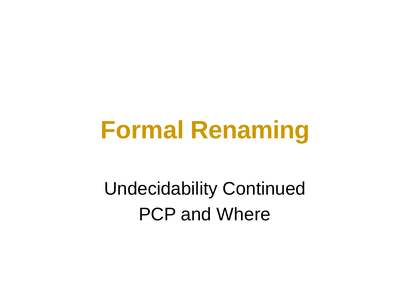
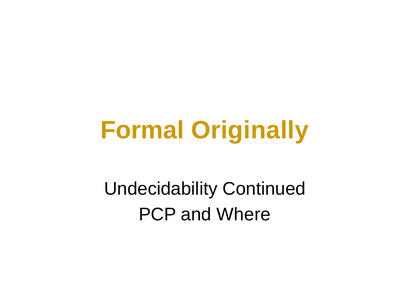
Renaming: Renaming -> Originally
